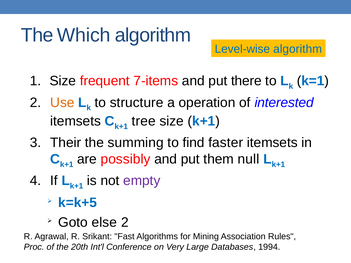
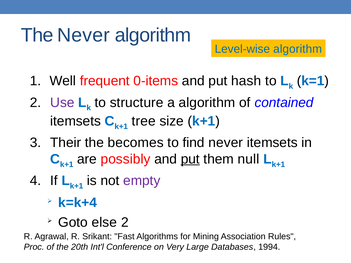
The Which: Which -> Never
Size at (63, 81): Size -> Well
7-items: 7-items -> 0-items
there: there -> hash
Use colour: orange -> purple
a operation: operation -> algorithm
interested: interested -> contained
summing: summing -> becomes
find faster: faster -> never
put at (190, 159) underline: none -> present
k=k+5: k=k+5 -> k=k+4
